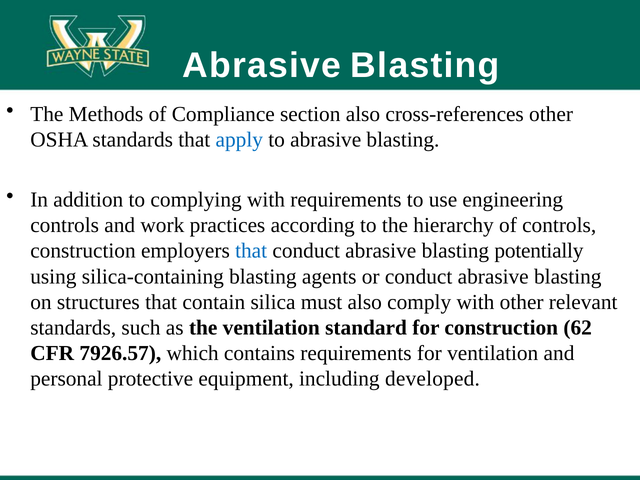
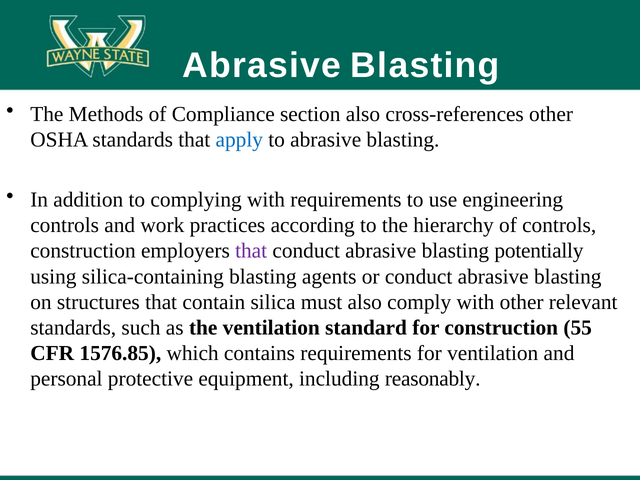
that at (251, 251) colour: blue -> purple
62: 62 -> 55
7926.57: 7926.57 -> 1576.85
developed: developed -> reasonably
